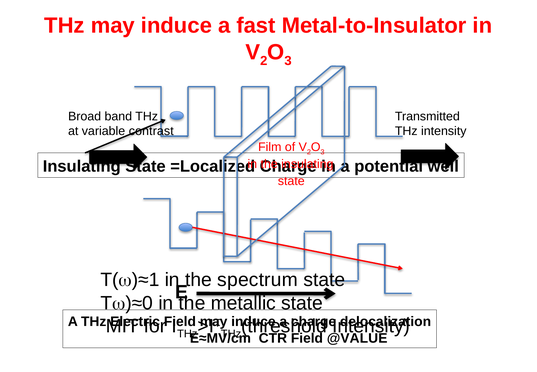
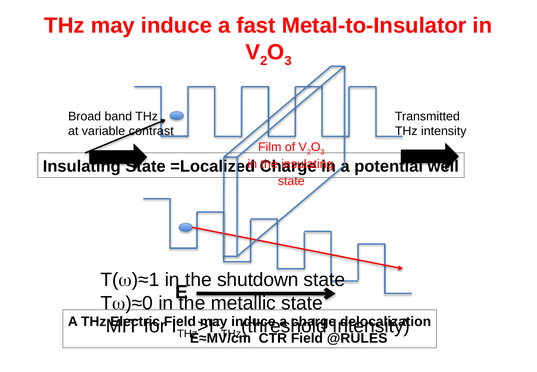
spectrum: spectrum -> shutdown
@VALUE: @VALUE -> @RULES
